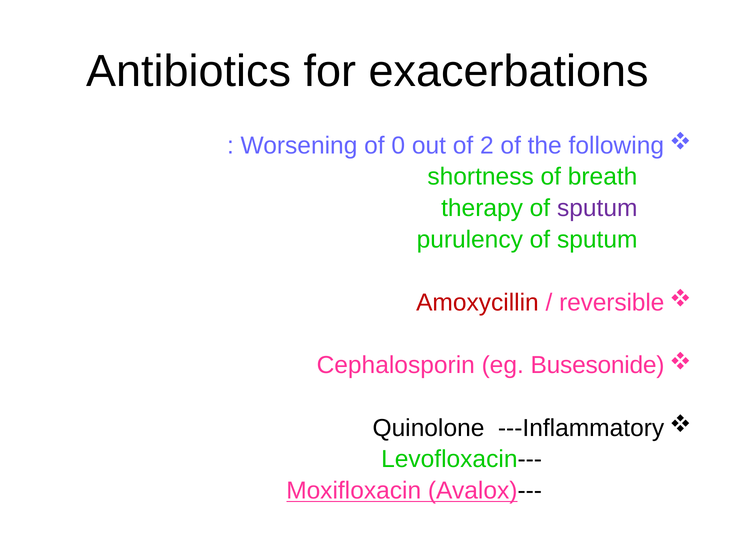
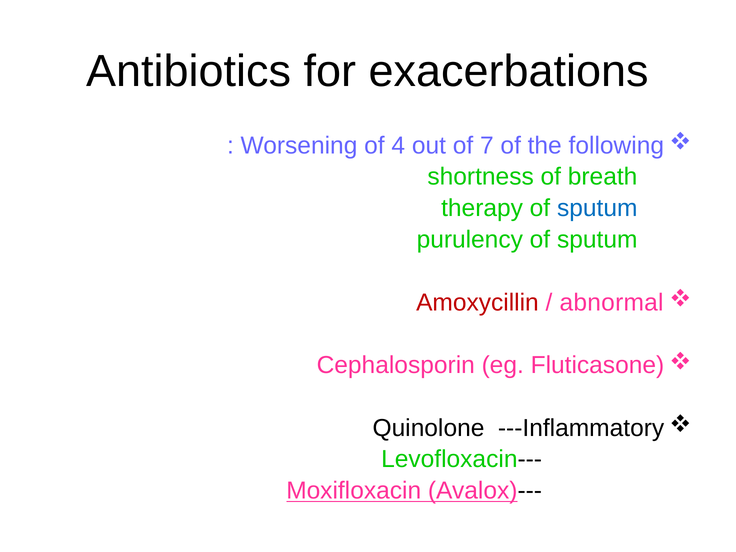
0: 0 -> 4
2: 2 -> 7
sputum at (597, 208) colour: purple -> blue
reversible: reversible -> abnormal
Busesonide: Busesonide -> Fluticasone
